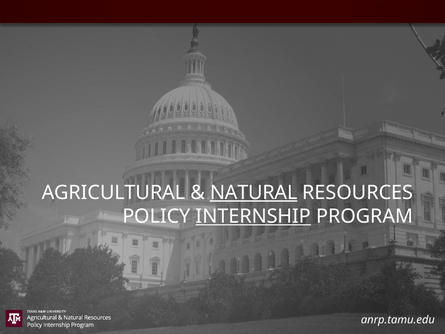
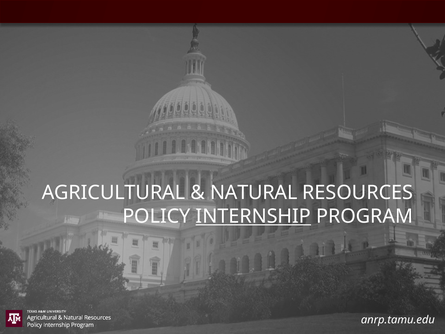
NATURAL underline: present -> none
